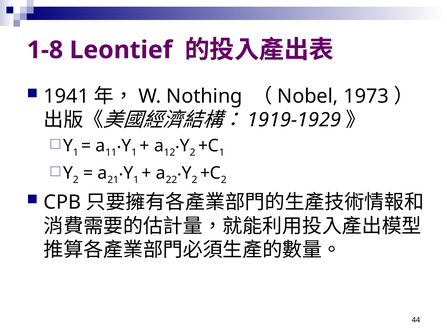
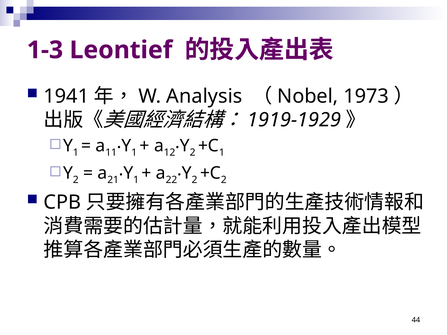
1-8: 1-8 -> 1-3
Nothing: Nothing -> Analysis
